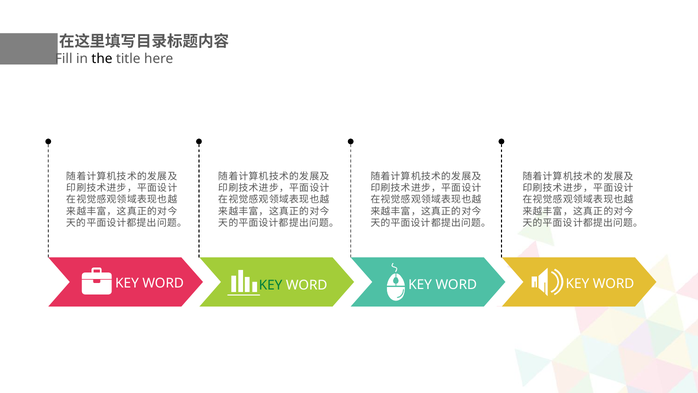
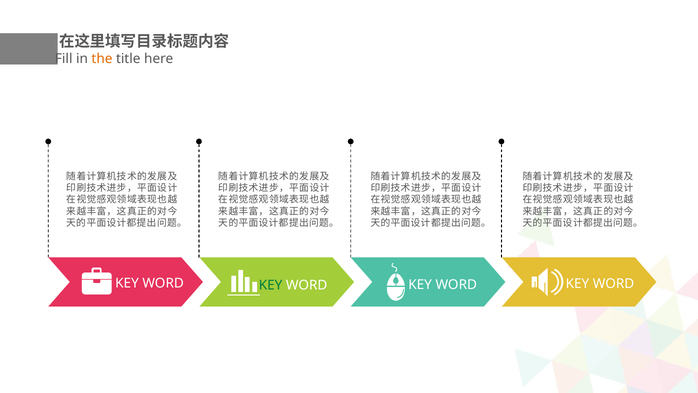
the colour: black -> orange
